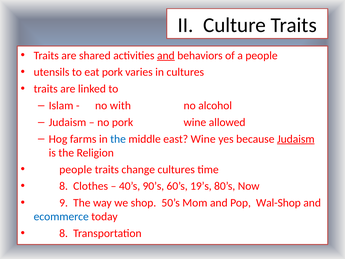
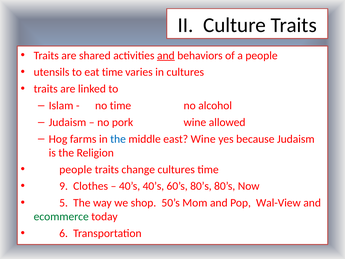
eat pork: pork -> time
no with: with -> time
Judaism at (296, 139) underline: present -> none
8 at (64, 186): 8 -> 9
40’s 90’s: 90’s -> 40’s
60’s 19’s: 19’s -> 80’s
9: 9 -> 5
Wal-Shop: Wal-Shop -> Wal-View
ecommerce colour: blue -> green
8 at (64, 233): 8 -> 6
